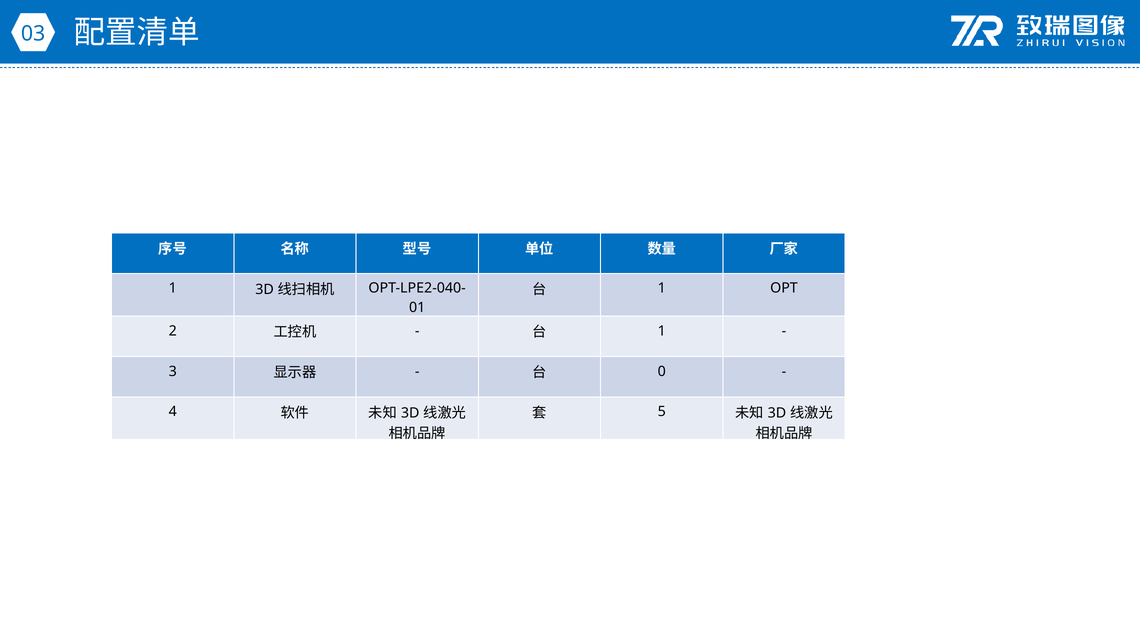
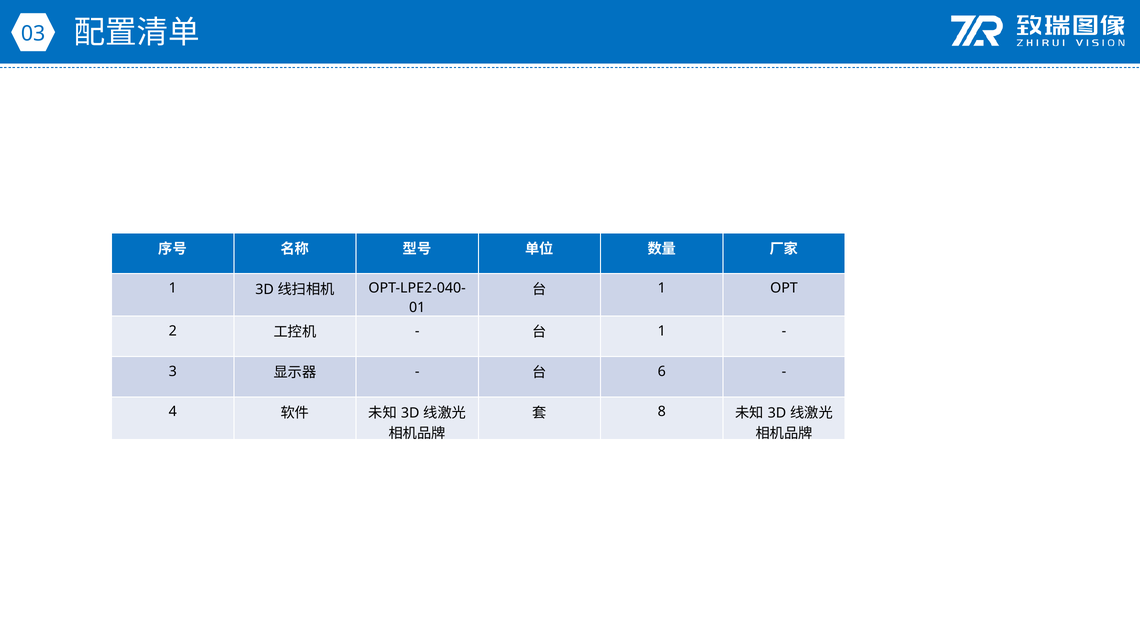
0: 0 -> 6
5: 5 -> 8
